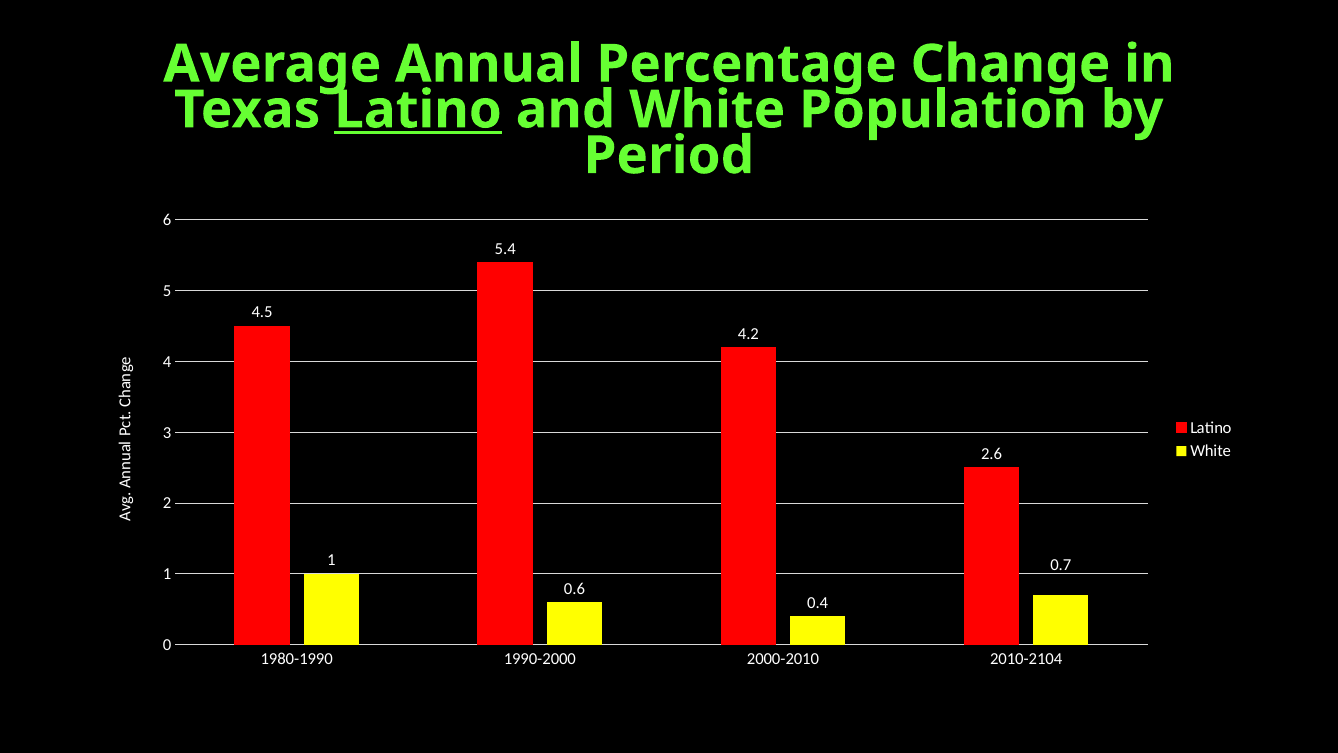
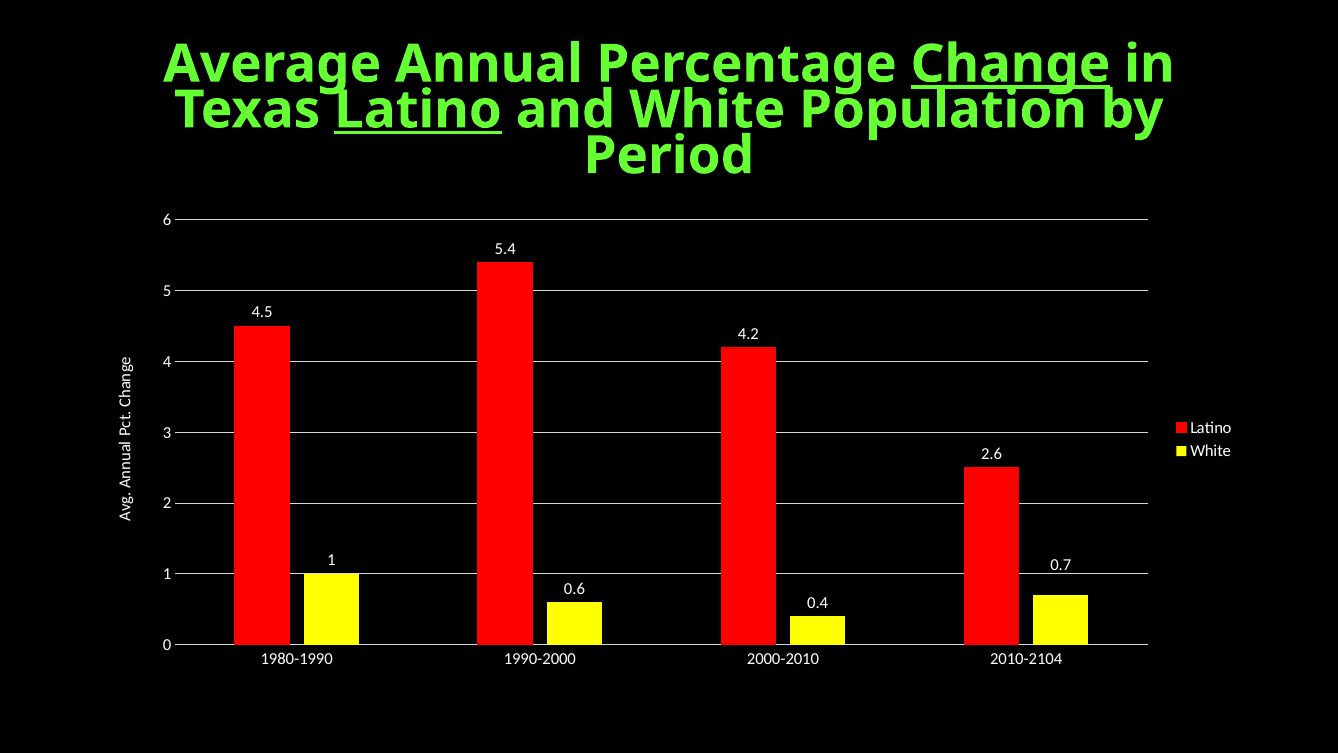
Change underline: none -> present
